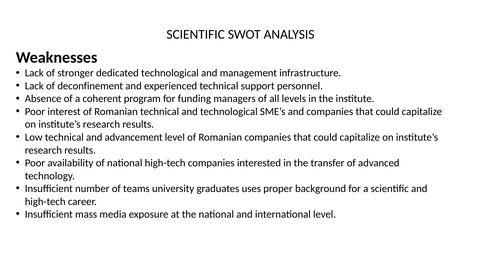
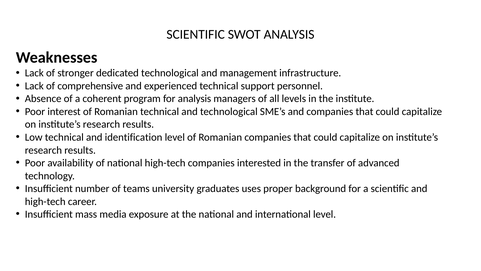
deconfinement: deconfinement -> comprehensive
for funding: funding -> analysis
advancement: advancement -> identification
